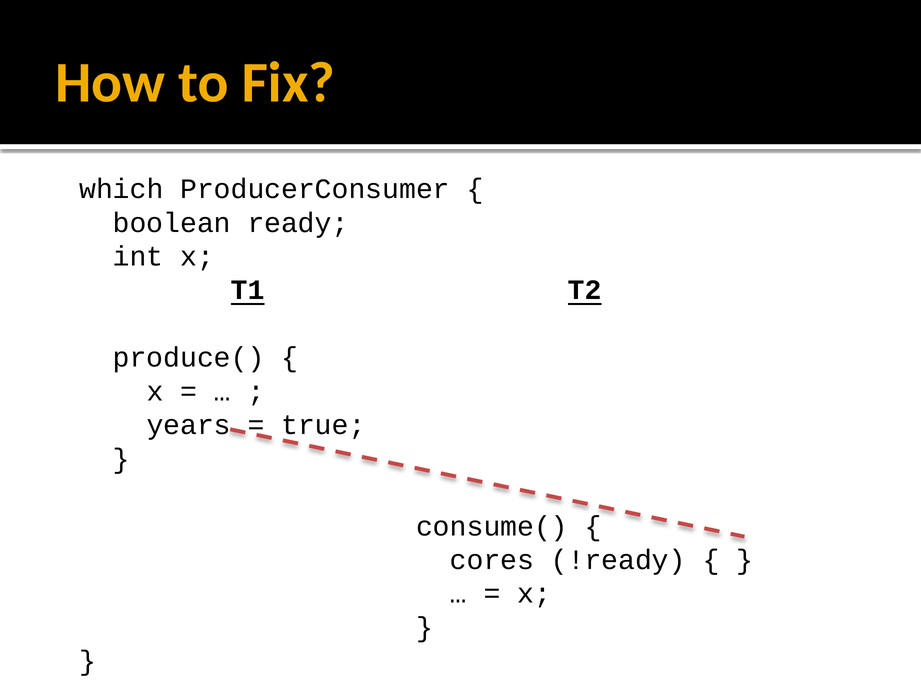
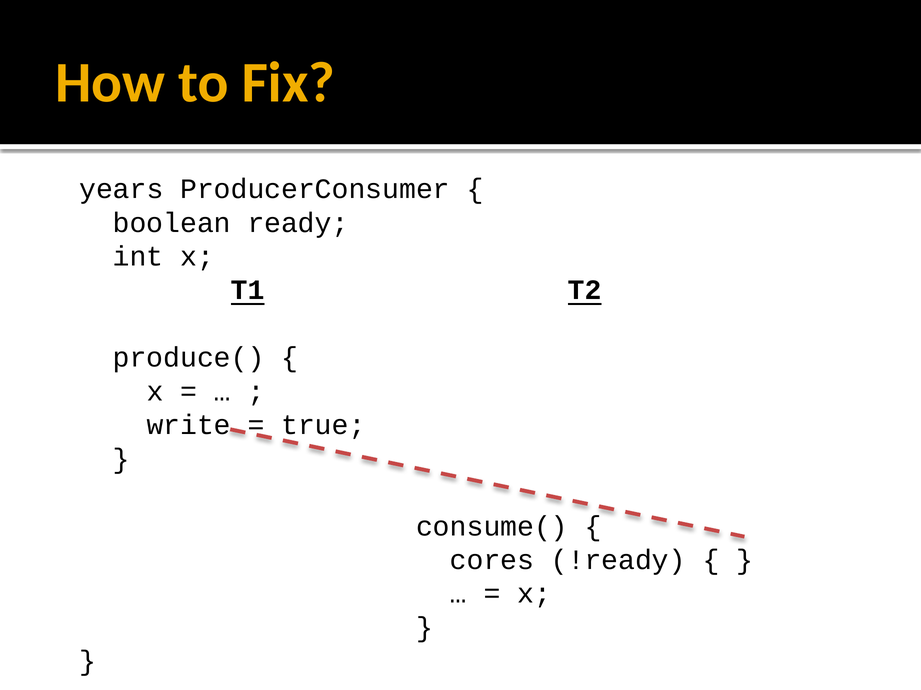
which: which -> years
years: years -> write
